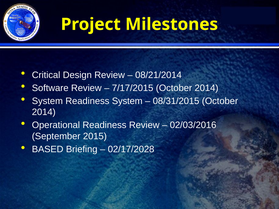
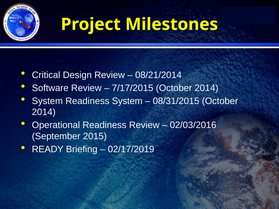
BASED: BASED -> READY
02/17/2028: 02/17/2028 -> 02/17/2019
